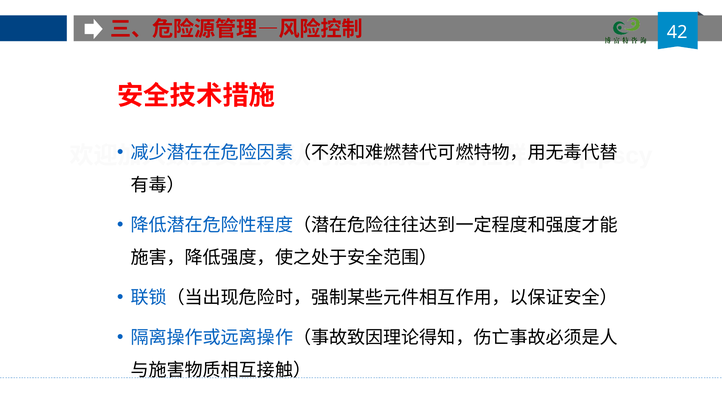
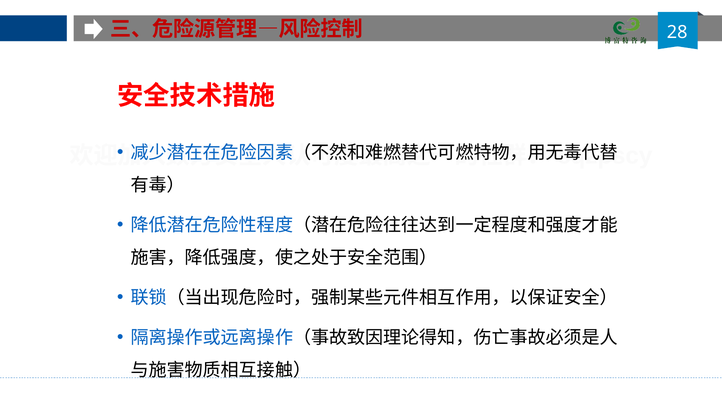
42: 42 -> 28
